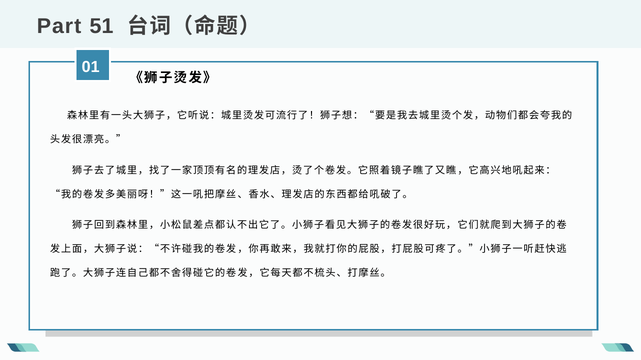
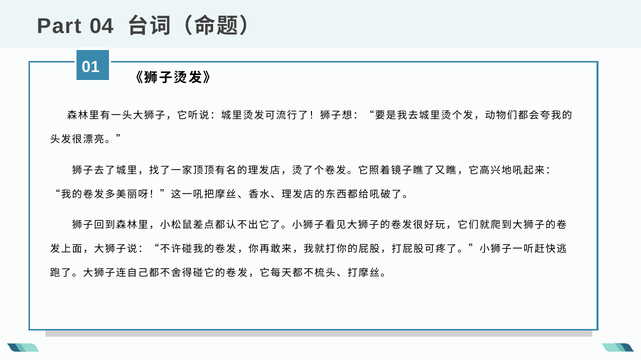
51: 51 -> 04
